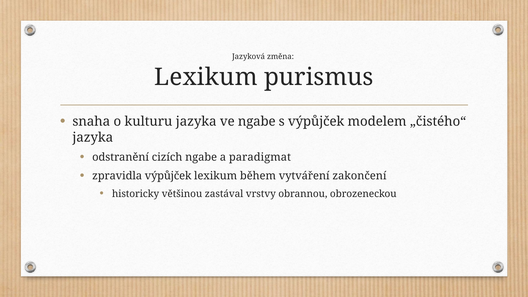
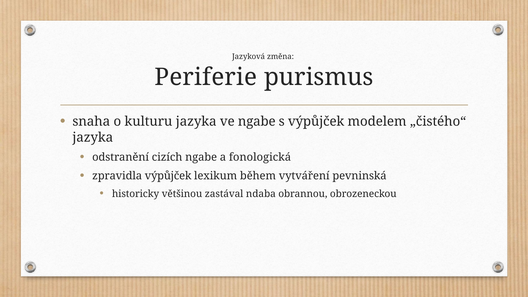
Lexikum at (206, 77): Lexikum -> Periferie
paradigmat: paradigmat -> fonologická
zakončení: zakončení -> pevninská
vrstvy: vrstvy -> ndaba
